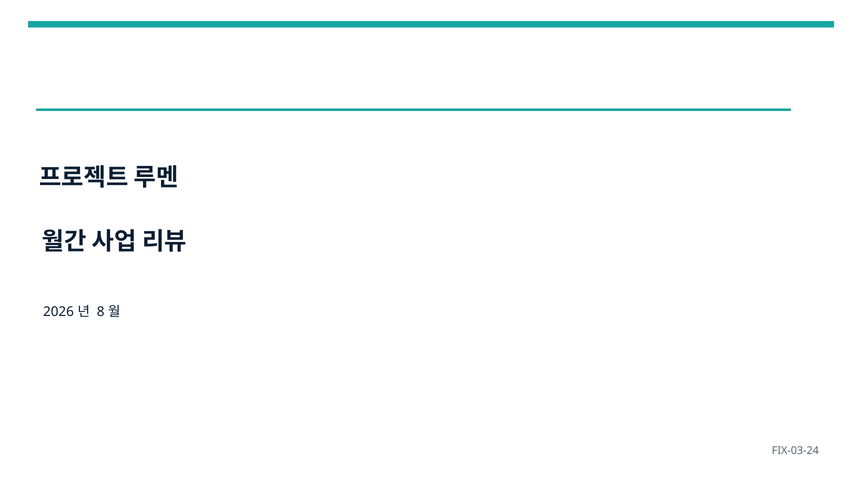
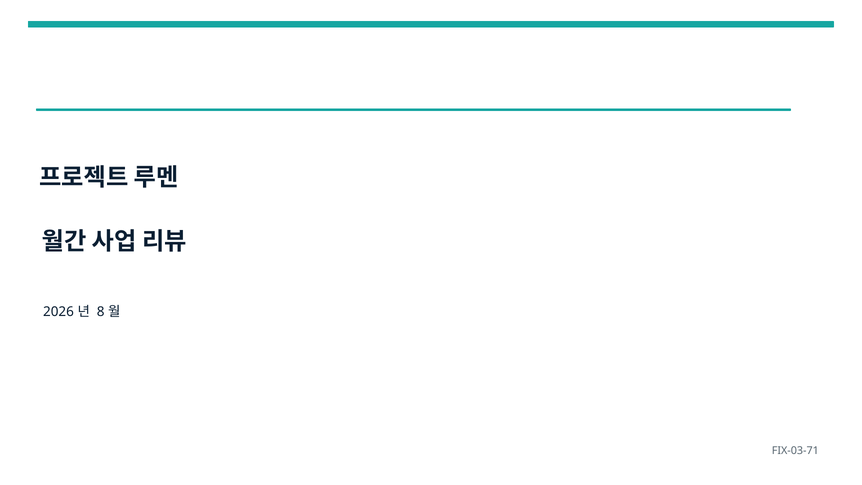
FIX-03-24: FIX-03-24 -> FIX-03-71
